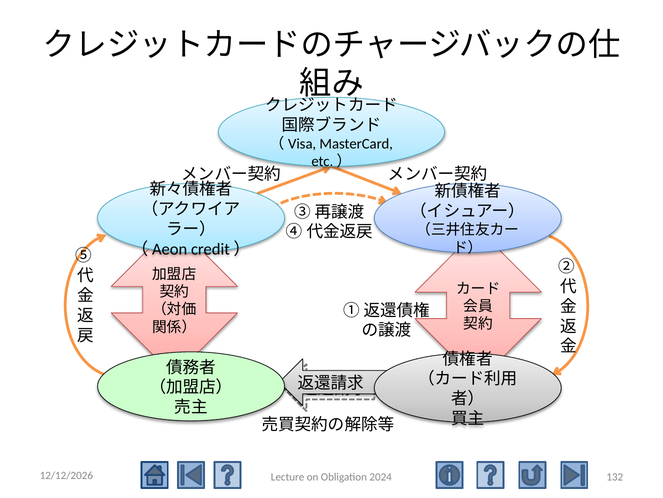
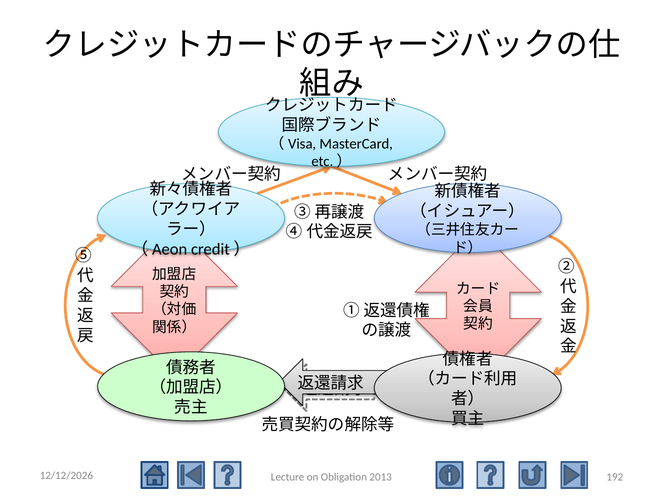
132: 132 -> 192
2024: 2024 -> 2013
